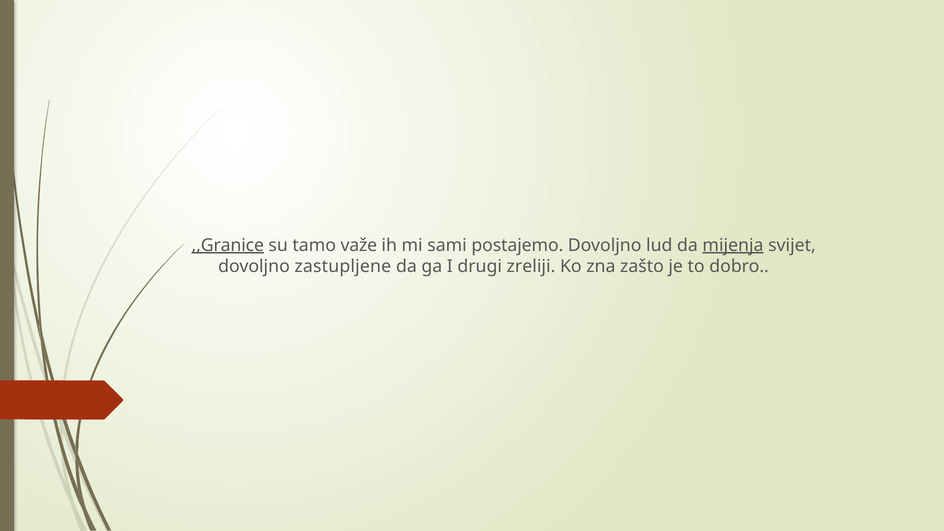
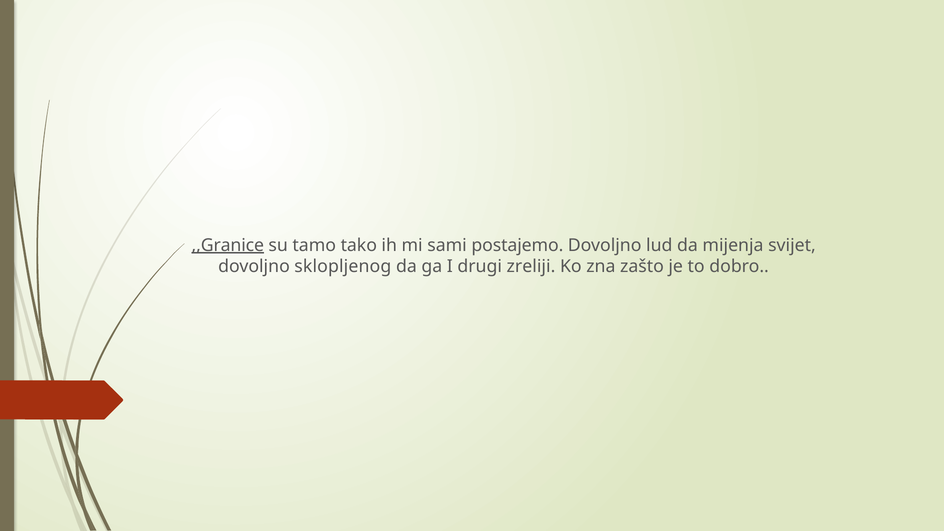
važe: važe -> tako
mijenja underline: present -> none
zastupljene: zastupljene -> sklopljenog
